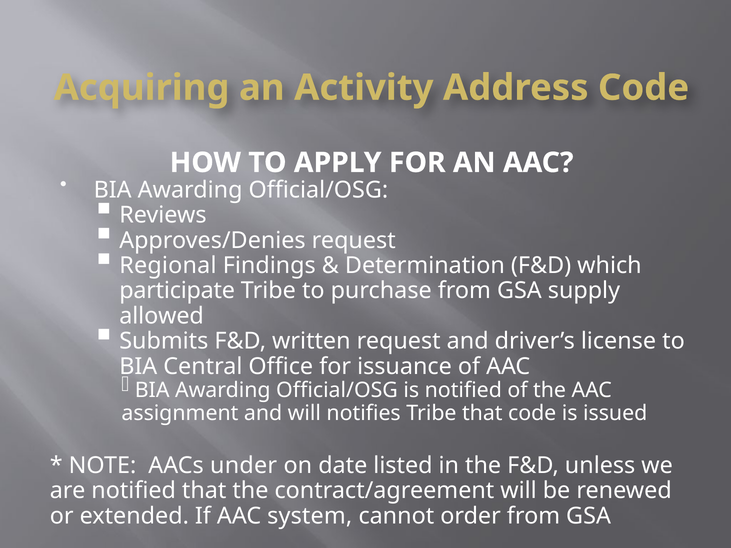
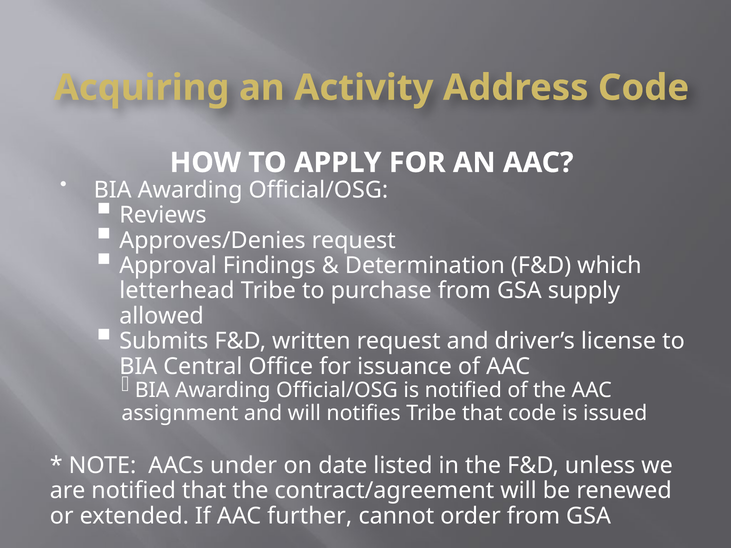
Regional: Regional -> Approval
participate: participate -> letterhead
system: system -> further
